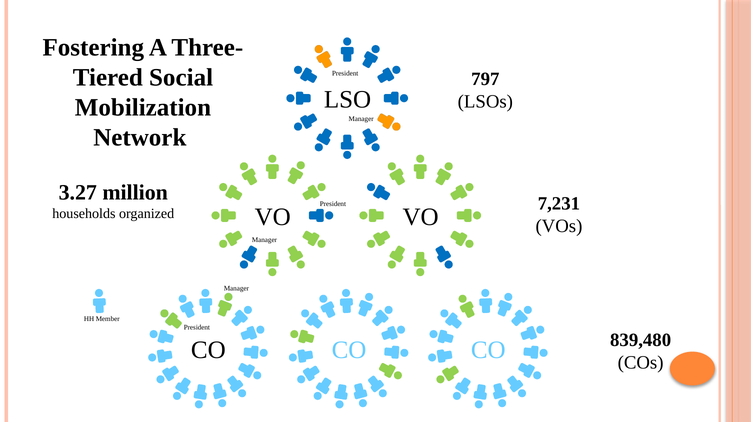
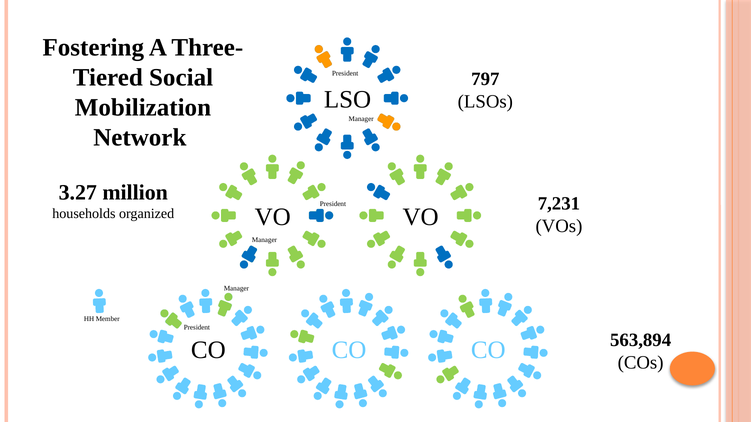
839,480: 839,480 -> 563,894
